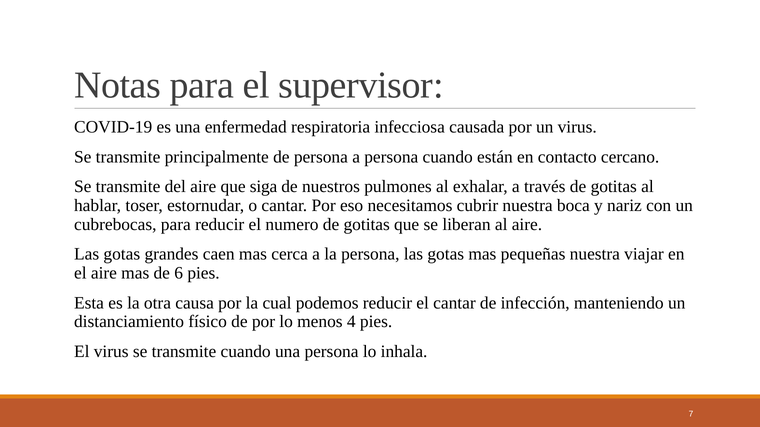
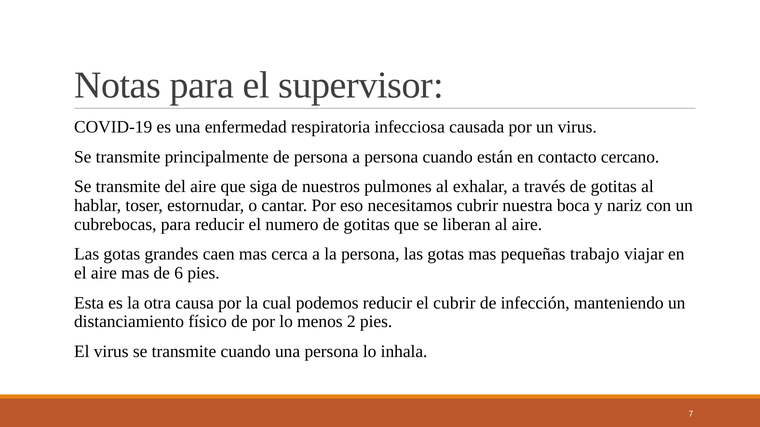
pequeñas nuestra: nuestra -> trabajo
el cantar: cantar -> cubrir
4: 4 -> 2
